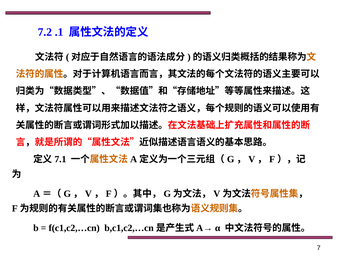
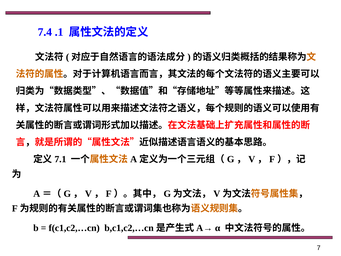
7.2: 7.2 -> 7.4
